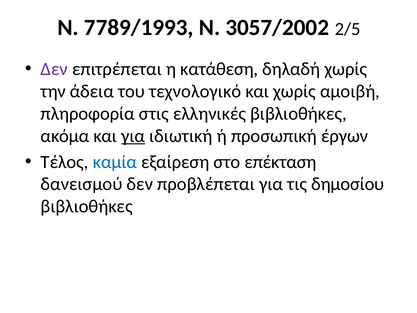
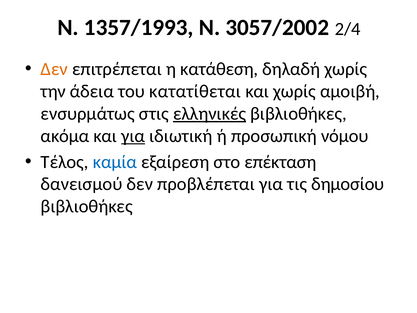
7789/1993: 7789/1993 -> 1357/1993
2/5: 2/5 -> 2/4
Δεν at (54, 69) colour: purple -> orange
τεχνολογικό: τεχνολογικό -> κατατίθεται
πληροφορία: πληροφορία -> ενσυρμάτως
ελληνικές underline: none -> present
έργων: έργων -> νόμου
